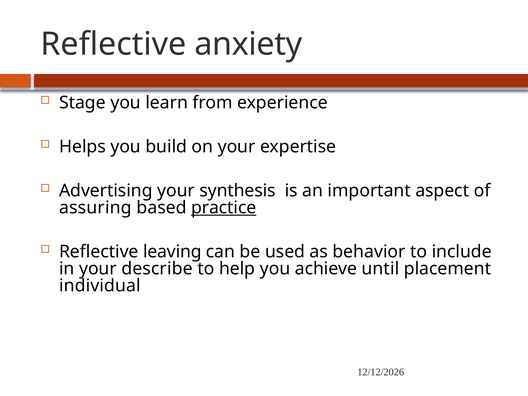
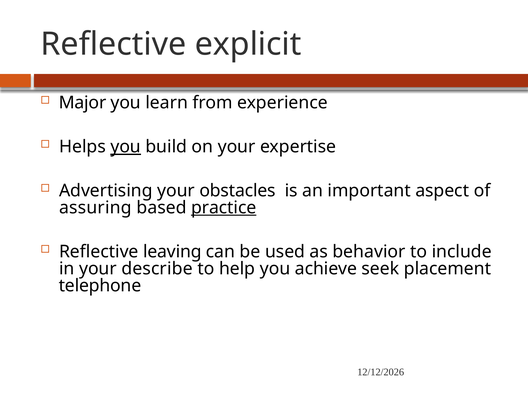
anxiety: anxiety -> explicit
Stage: Stage -> Major
you at (126, 147) underline: none -> present
synthesis: synthesis -> obstacles
until: until -> seek
individual: individual -> telephone
